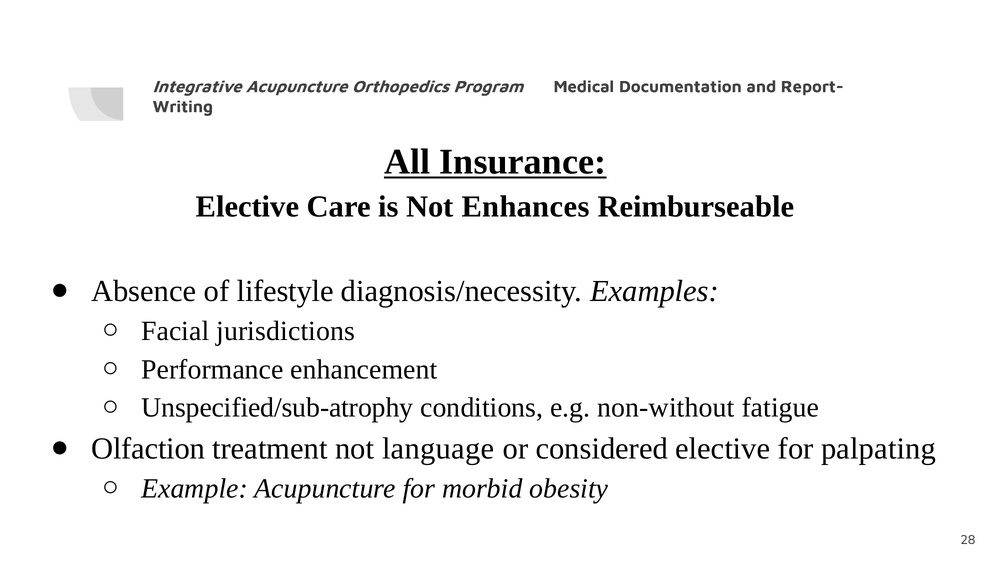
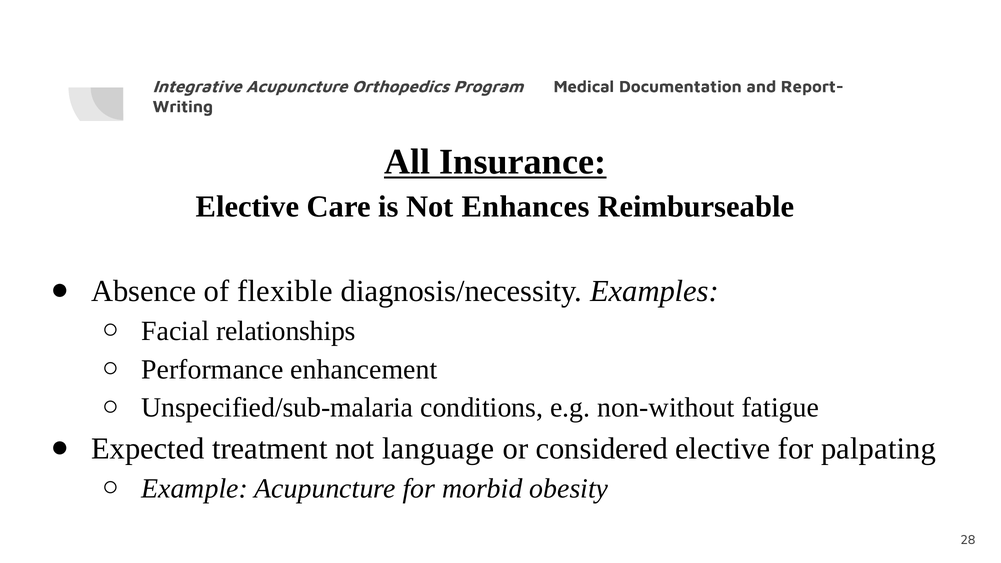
lifestyle: lifestyle -> flexible
jurisdictions: jurisdictions -> relationships
Unspecified/sub-atrophy: Unspecified/sub-atrophy -> Unspecified/sub-malaria
Olfaction: Olfaction -> Expected
